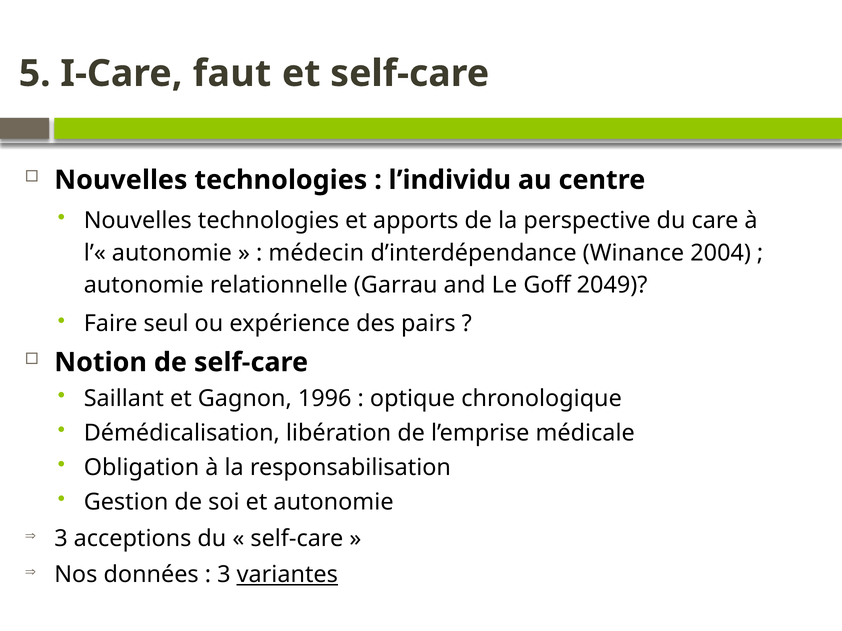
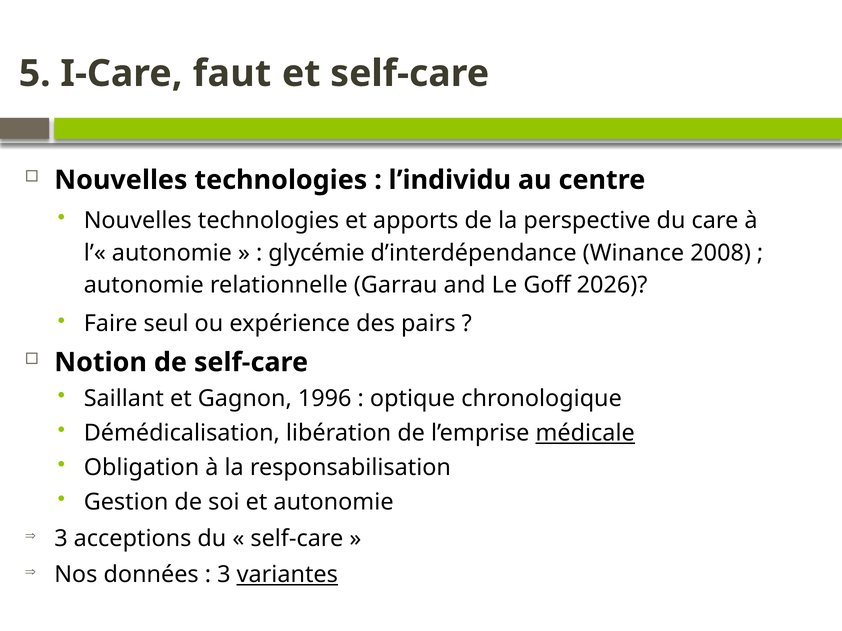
médecin: médecin -> glycémie
2004: 2004 -> 2008
2049: 2049 -> 2026
médicale underline: none -> present
